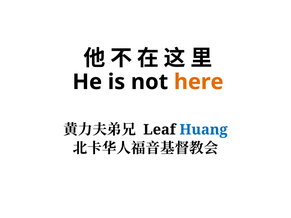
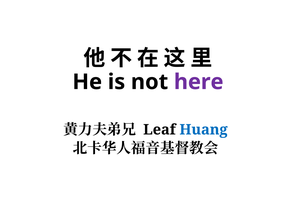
here colour: orange -> purple
